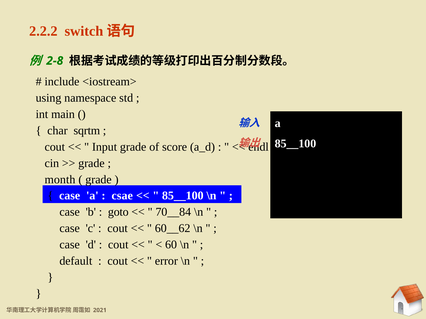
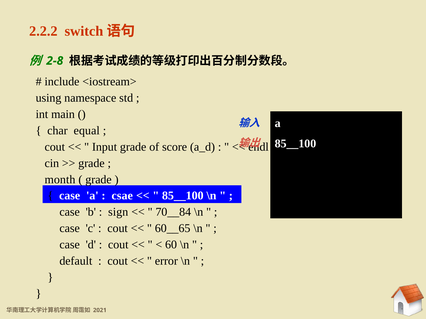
sqrtm: sqrtm -> equal
goto: goto -> sign
60__62: 60__62 -> 60__65
